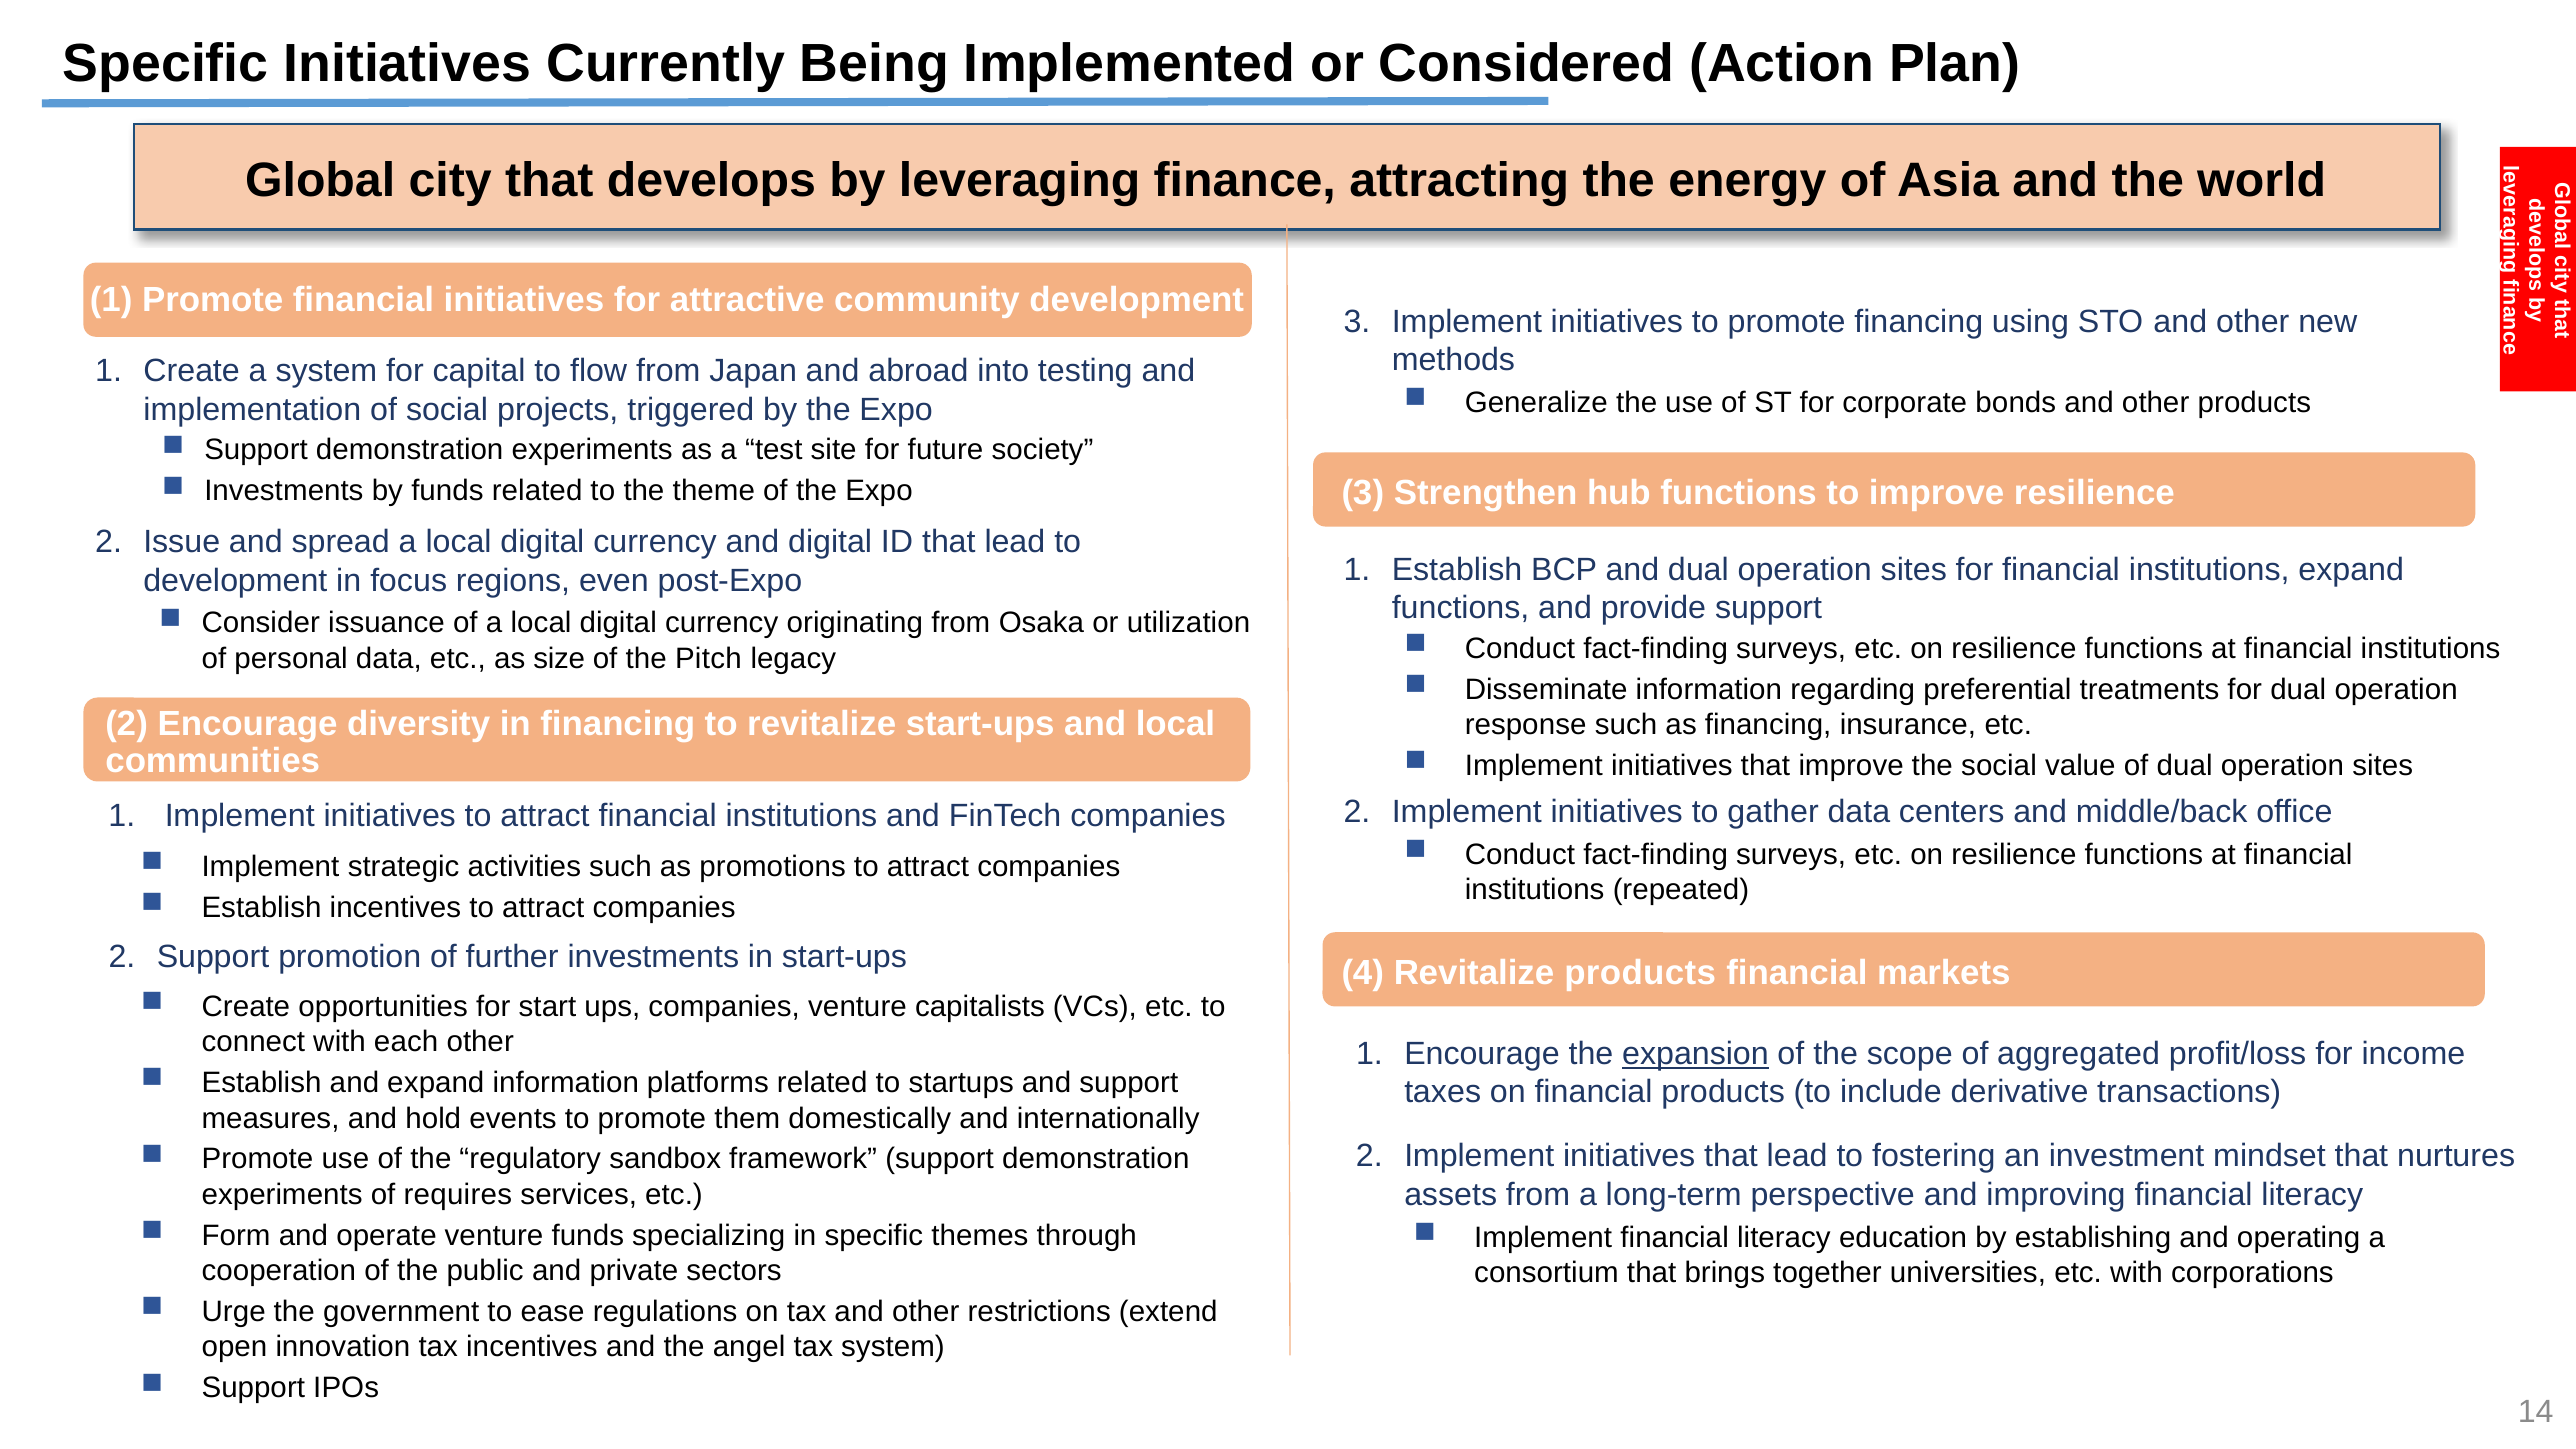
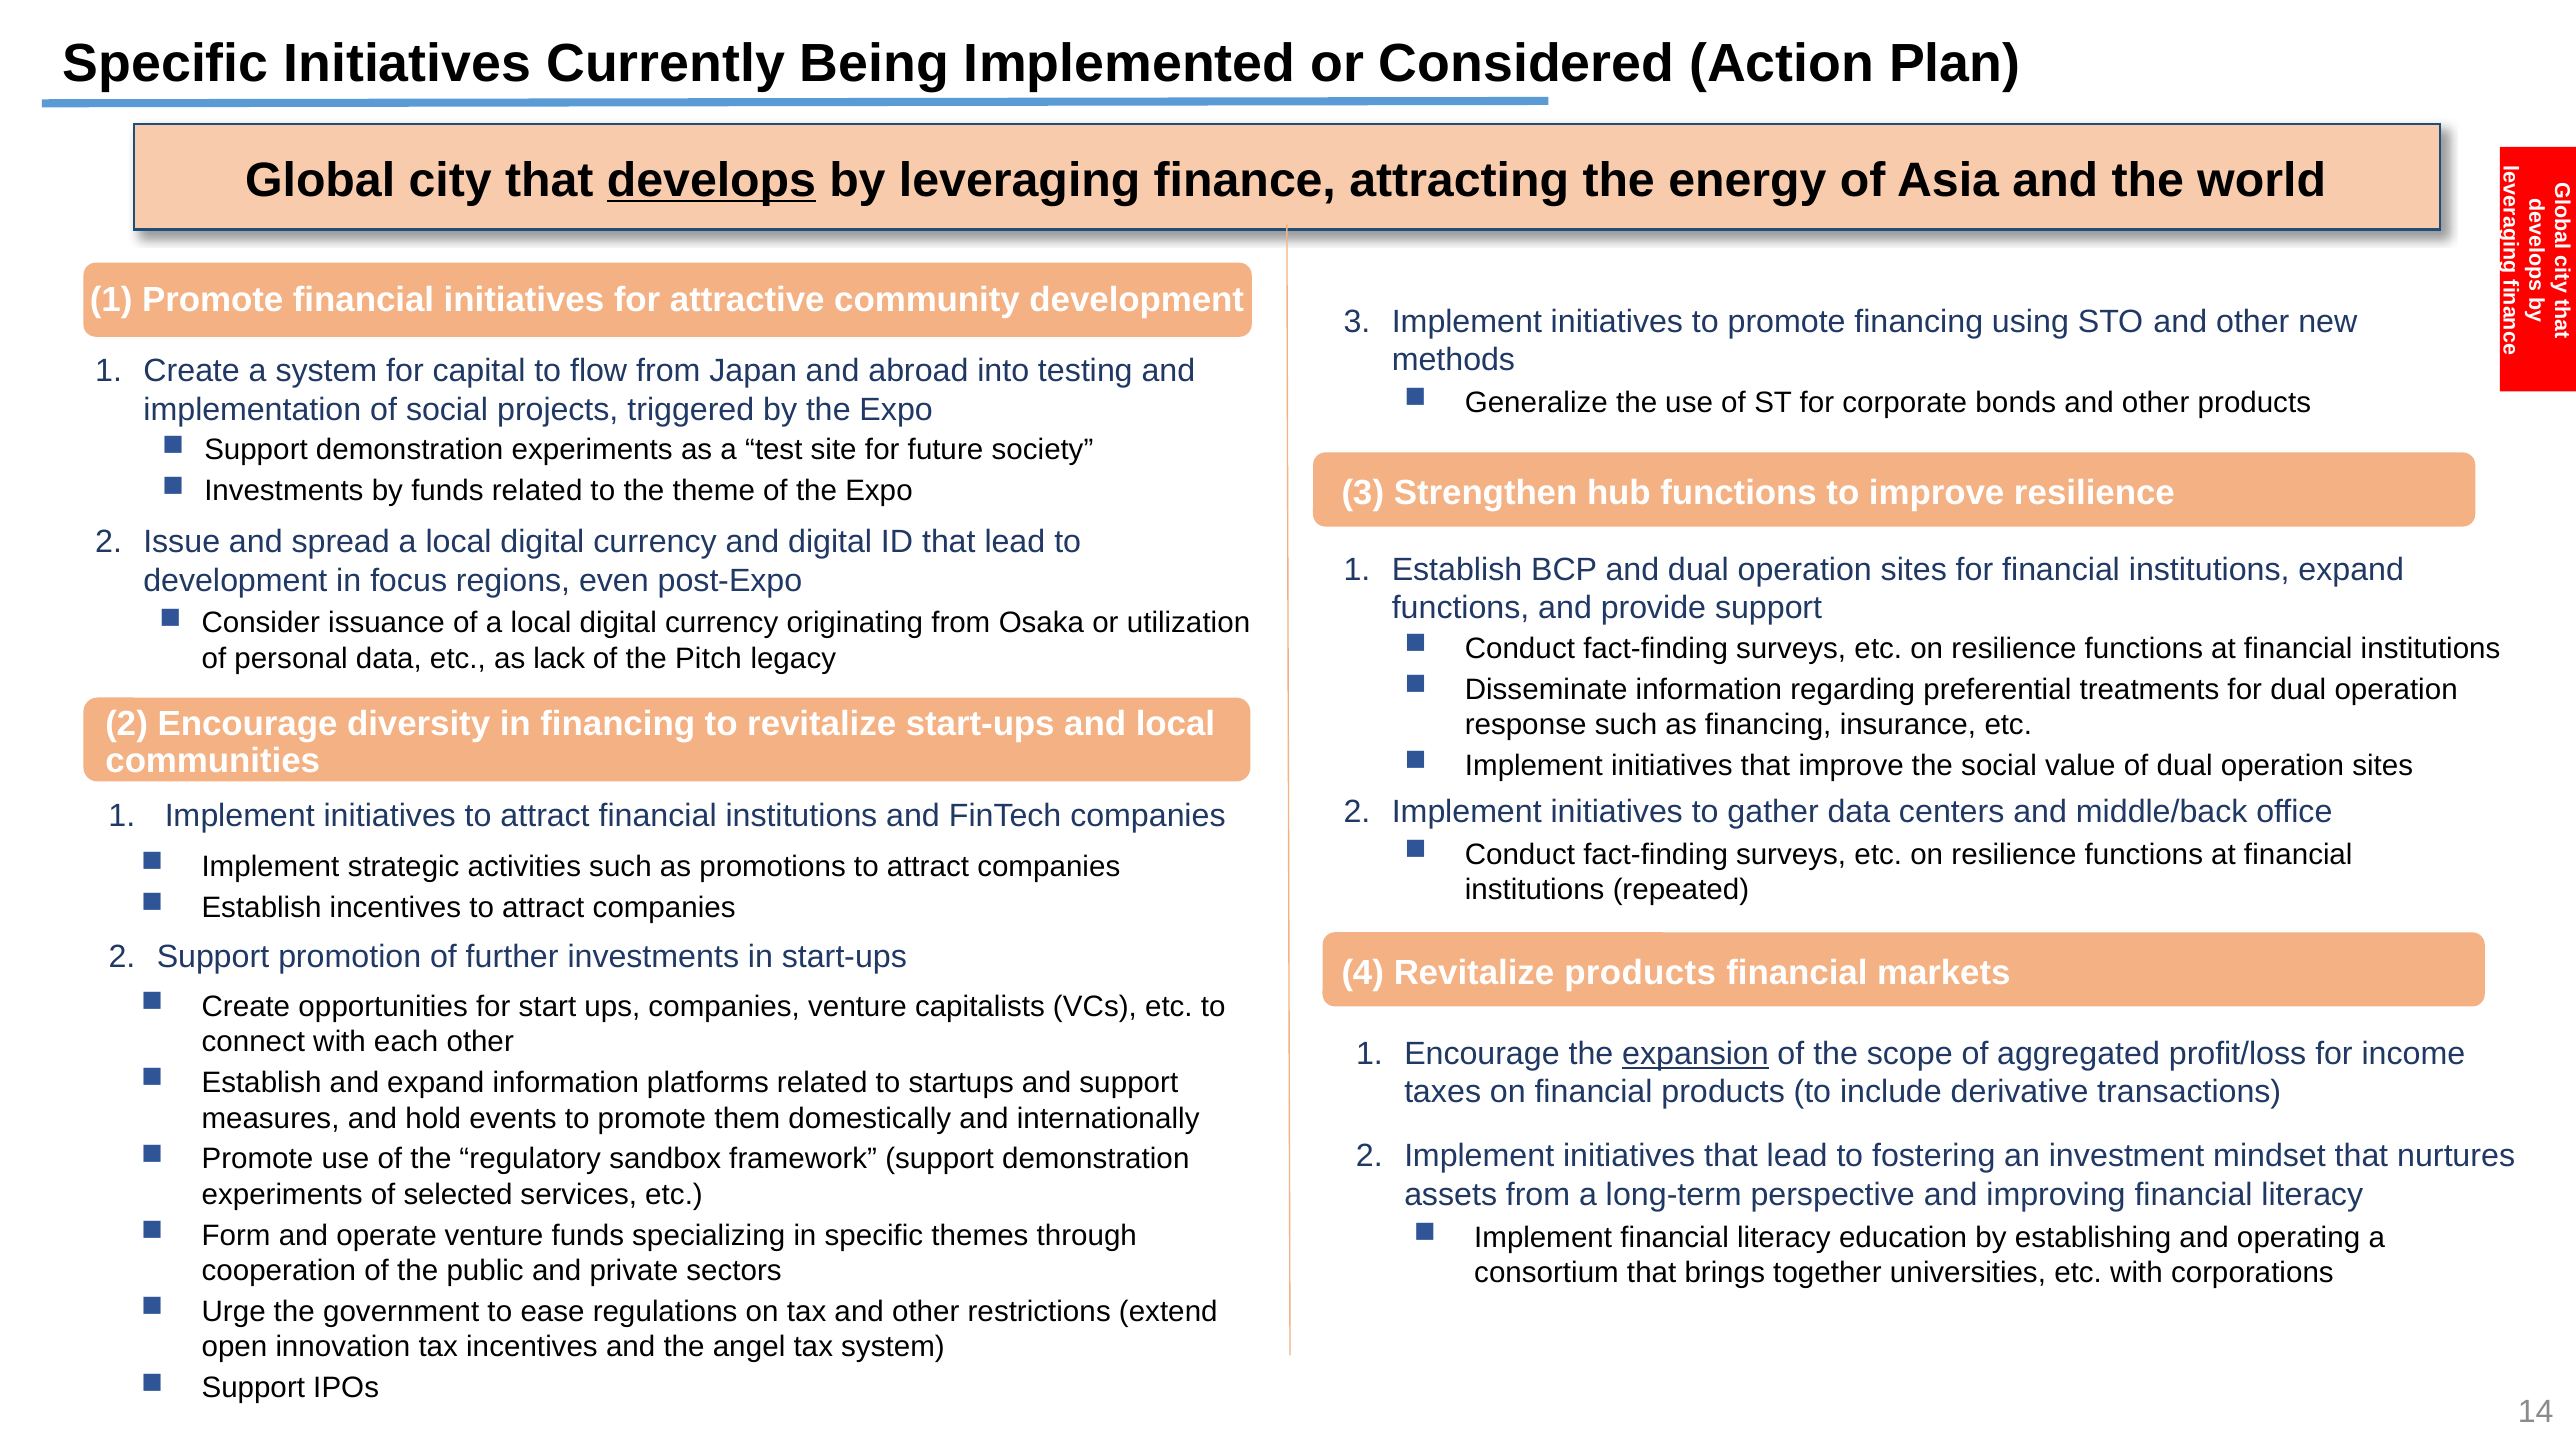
develops underline: none -> present
size: size -> lack
requires: requires -> selected
